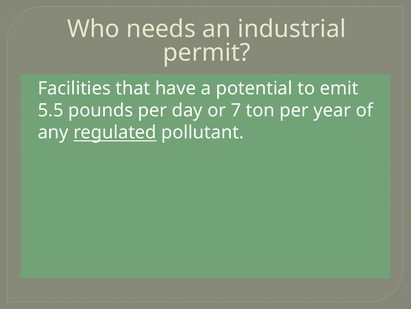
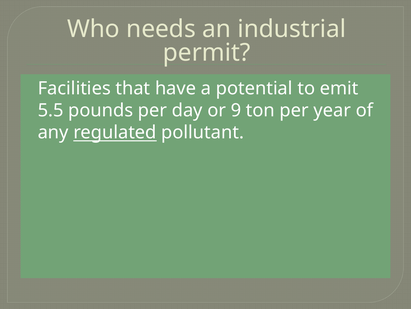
7: 7 -> 9
